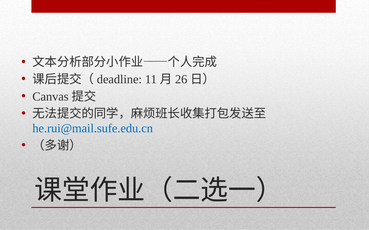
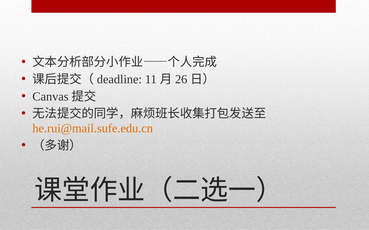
he.rui@mail.sufe.edu.cn colour: blue -> orange
